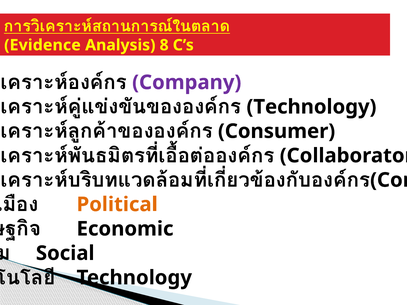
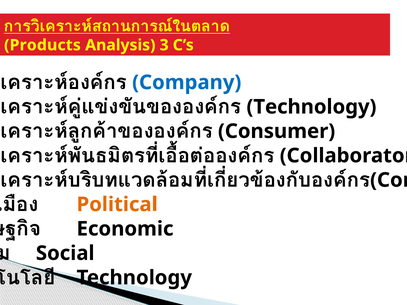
Evidence: Evidence -> Products
8: 8 -> 3
Company colour: purple -> blue
